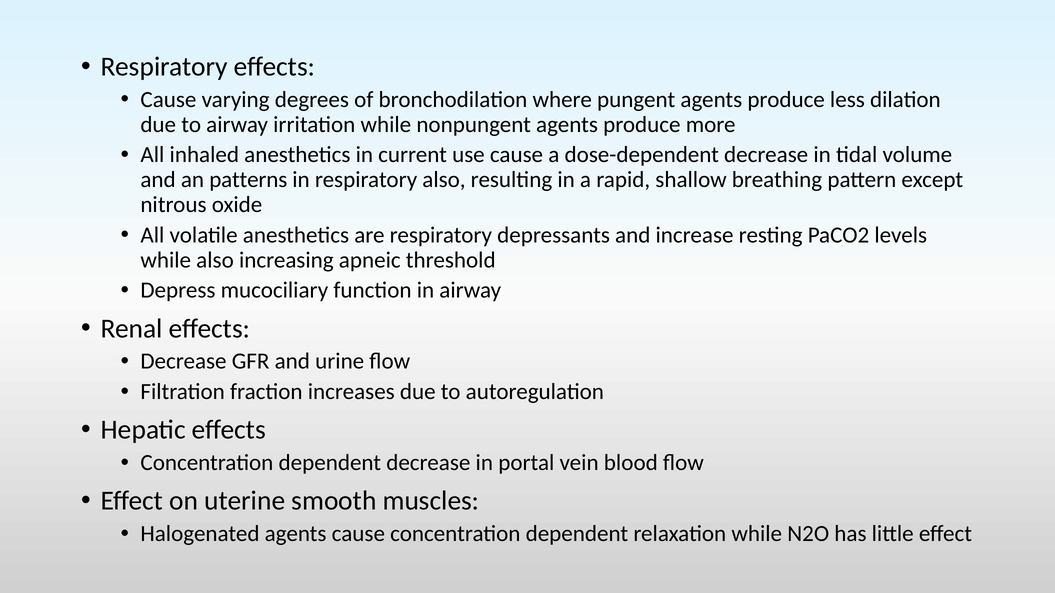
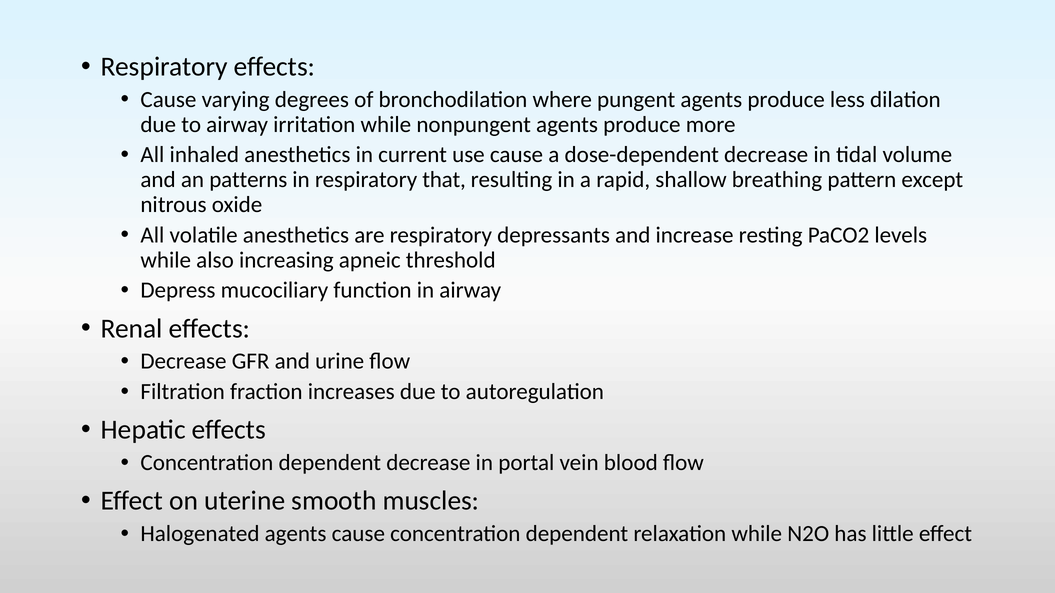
respiratory also: also -> that
